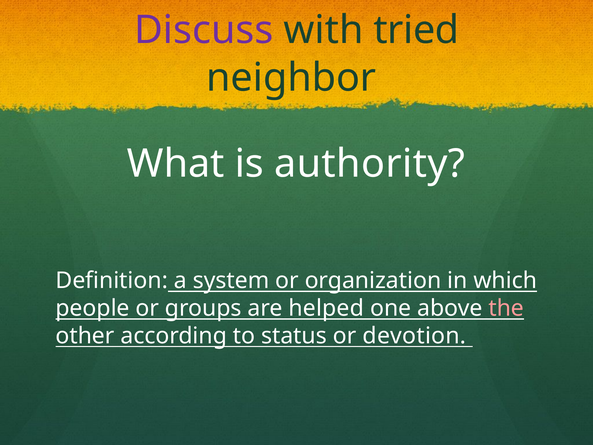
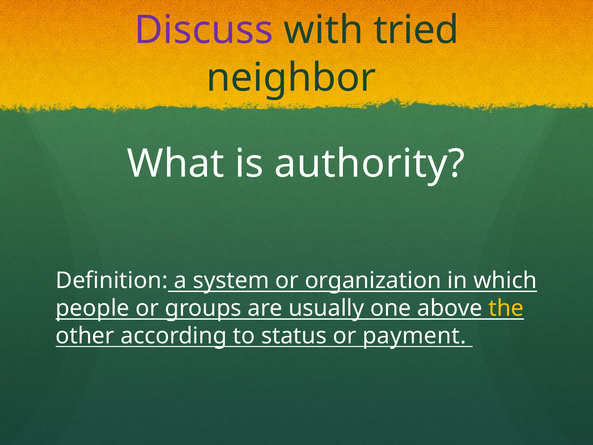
helped: helped -> usually
the colour: pink -> yellow
devotion: devotion -> payment
